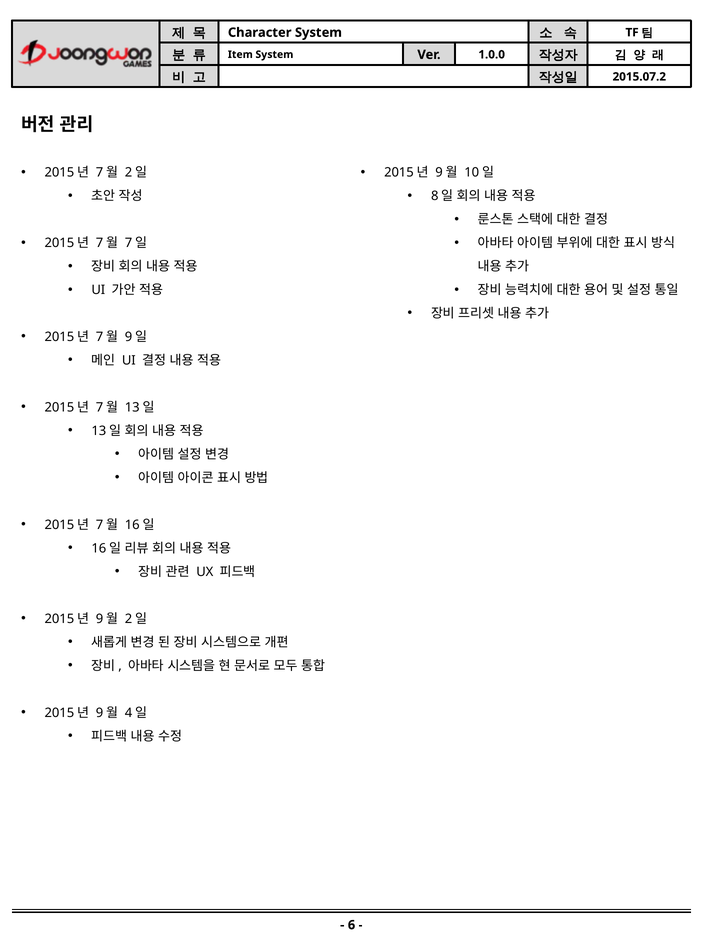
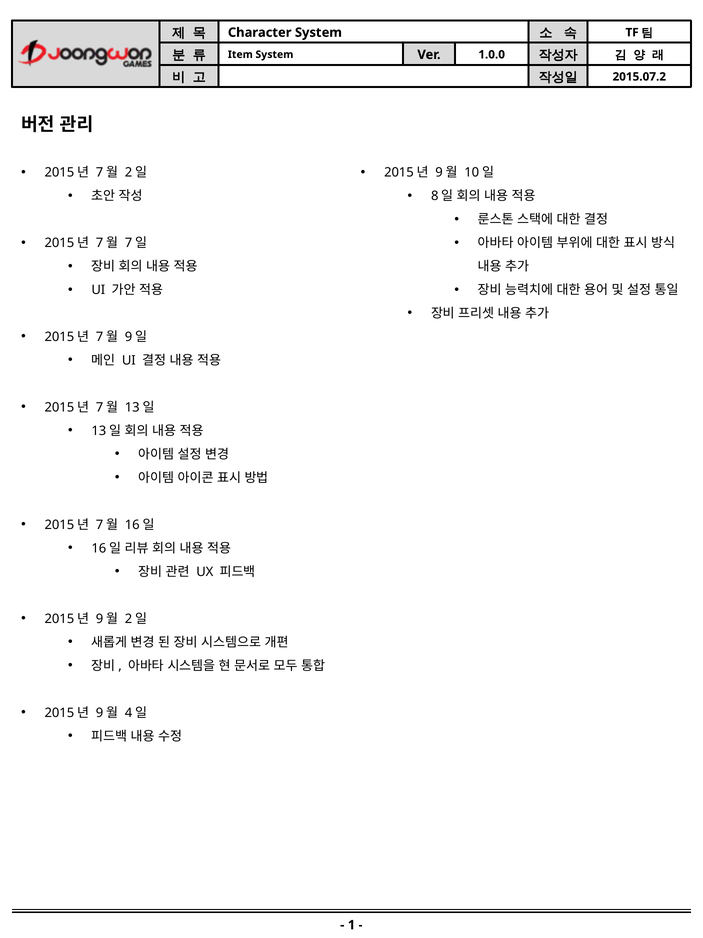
6: 6 -> 1
